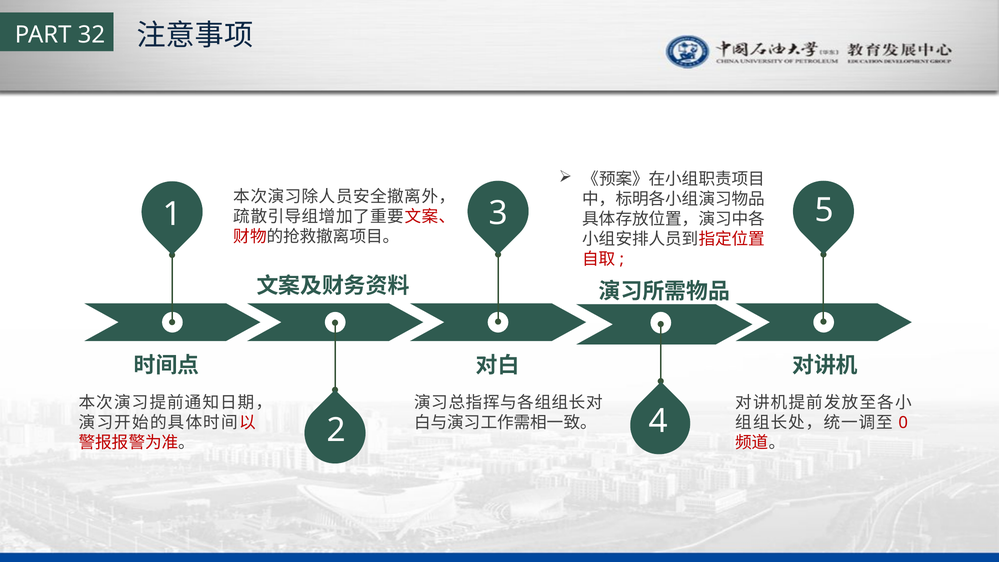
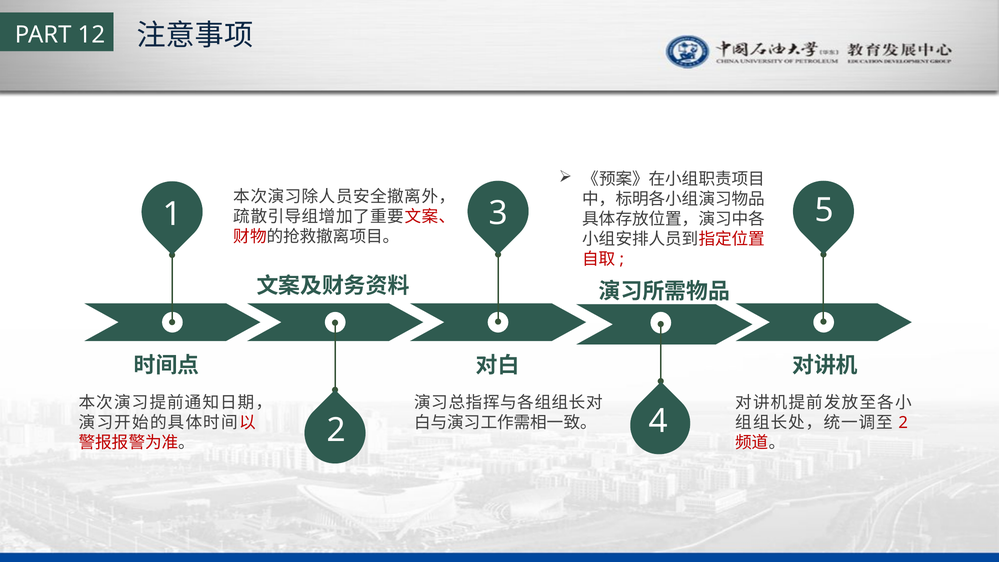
32: 32 -> 12
0 at (903, 423): 0 -> 2
